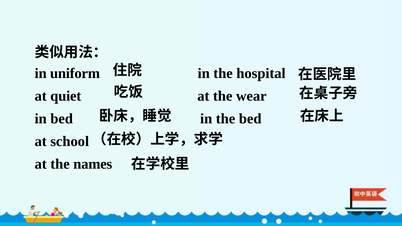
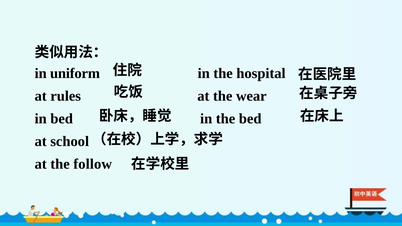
quiet: quiet -> rules
names: names -> follow
